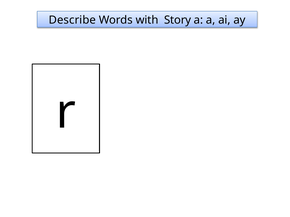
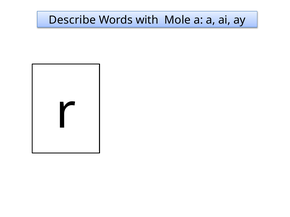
Story: Story -> Mole
